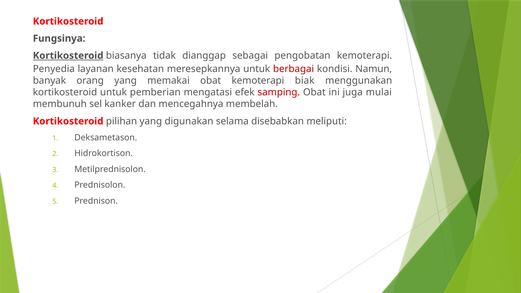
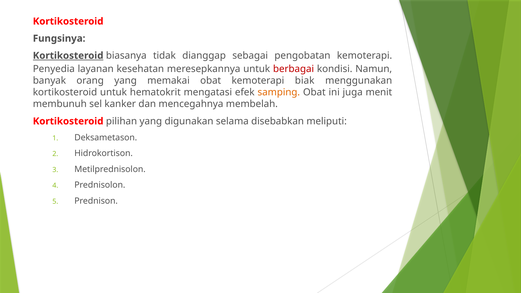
pemberian: pemberian -> hematokrit
samping colour: red -> orange
mulai: mulai -> menit
